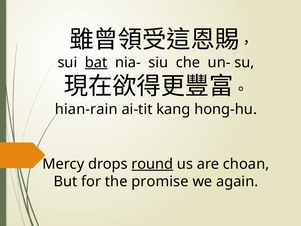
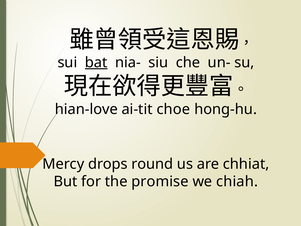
hian-rain: hian-rain -> hian-love
kang: kang -> choe
round underline: present -> none
choan: choan -> chhiat
again: again -> chiah
